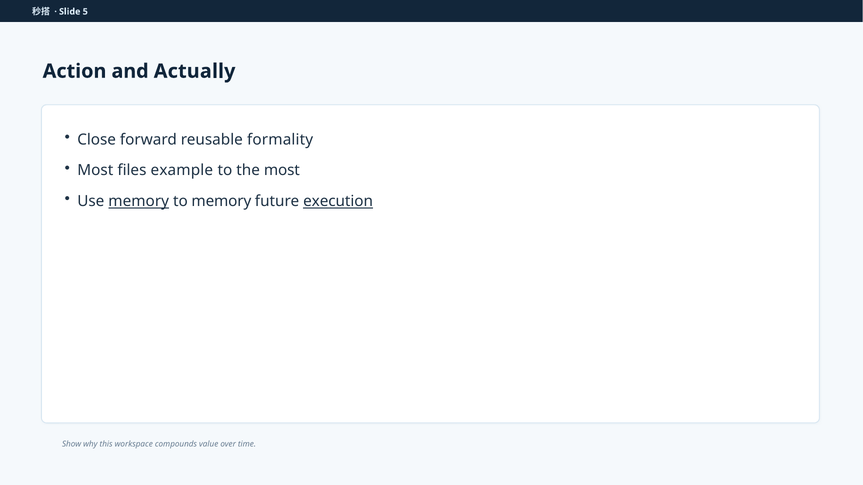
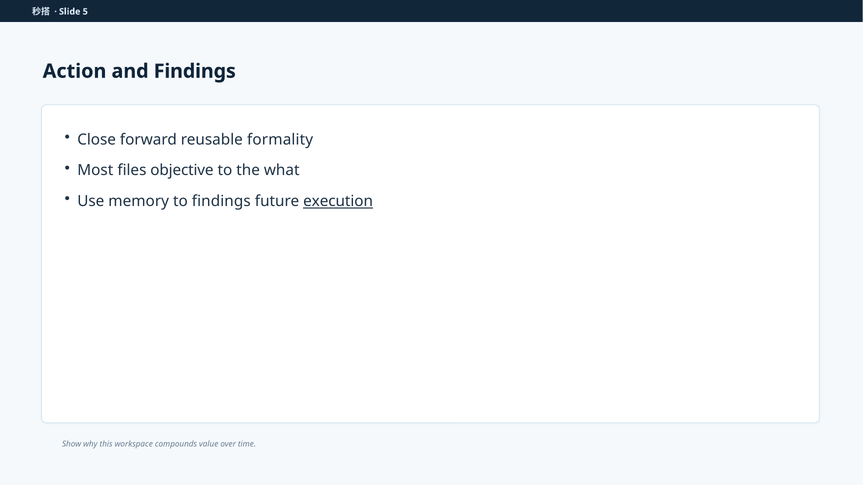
and Actually: Actually -> Findings
example: example -> objective
the most: most -> what
memory at (139, 202) underline: present -> none
to memory: memory -> findings
